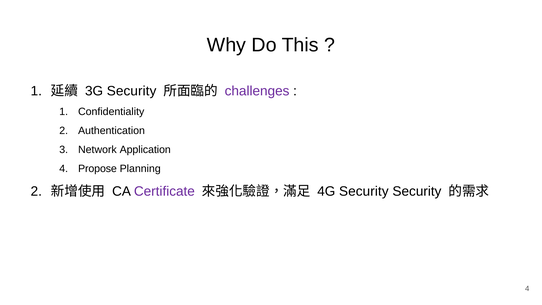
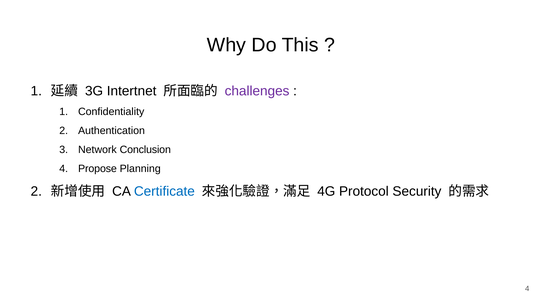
3G Security: Security -> Intertnet
Application: Application -> Conclusion
Certificate colour: purple -> blue
4G Security: Security -> Protocol
